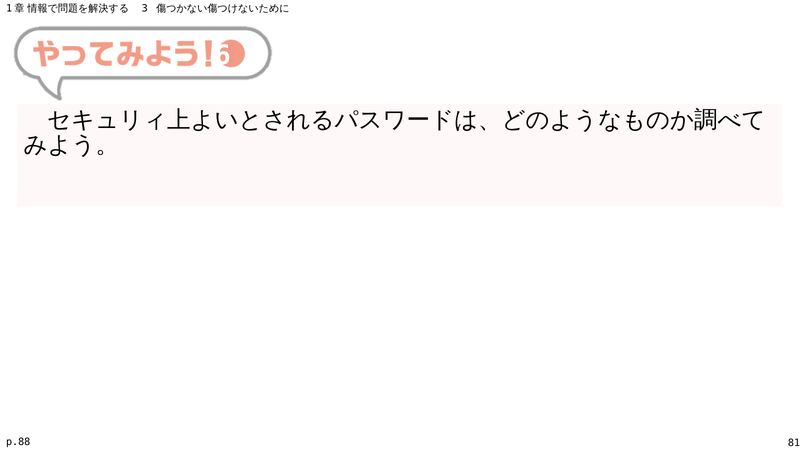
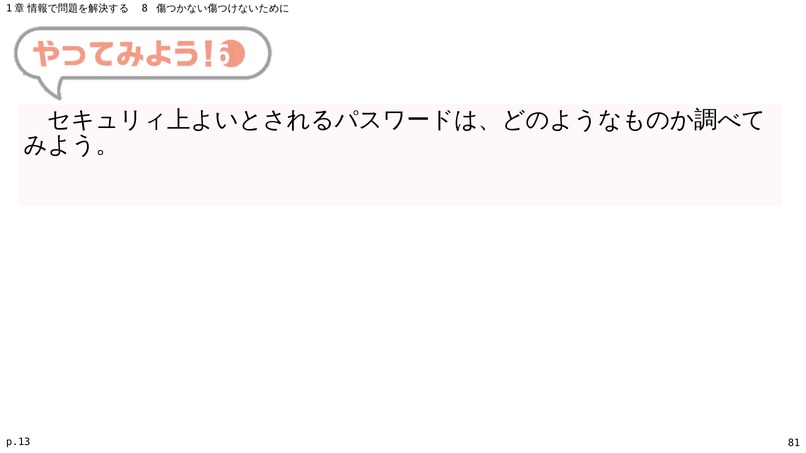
3: 3 -> 8
p.88: p.88 -> p.13
